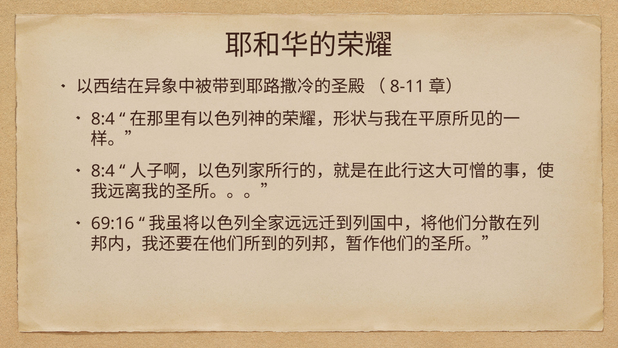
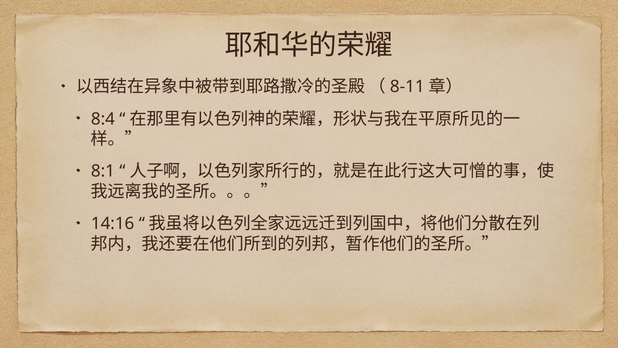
8:4 at (103, 171): 8:4 -> 8:1
69:16: 69:16 -> 14:16
